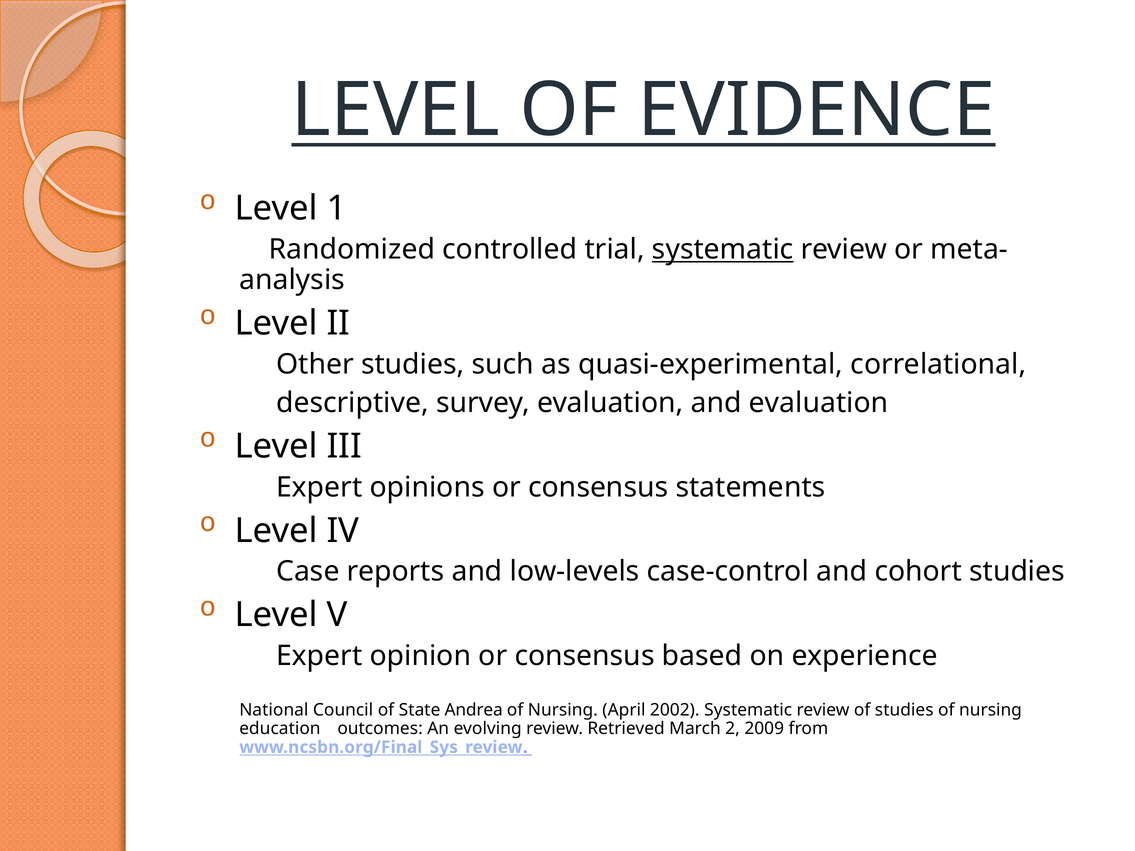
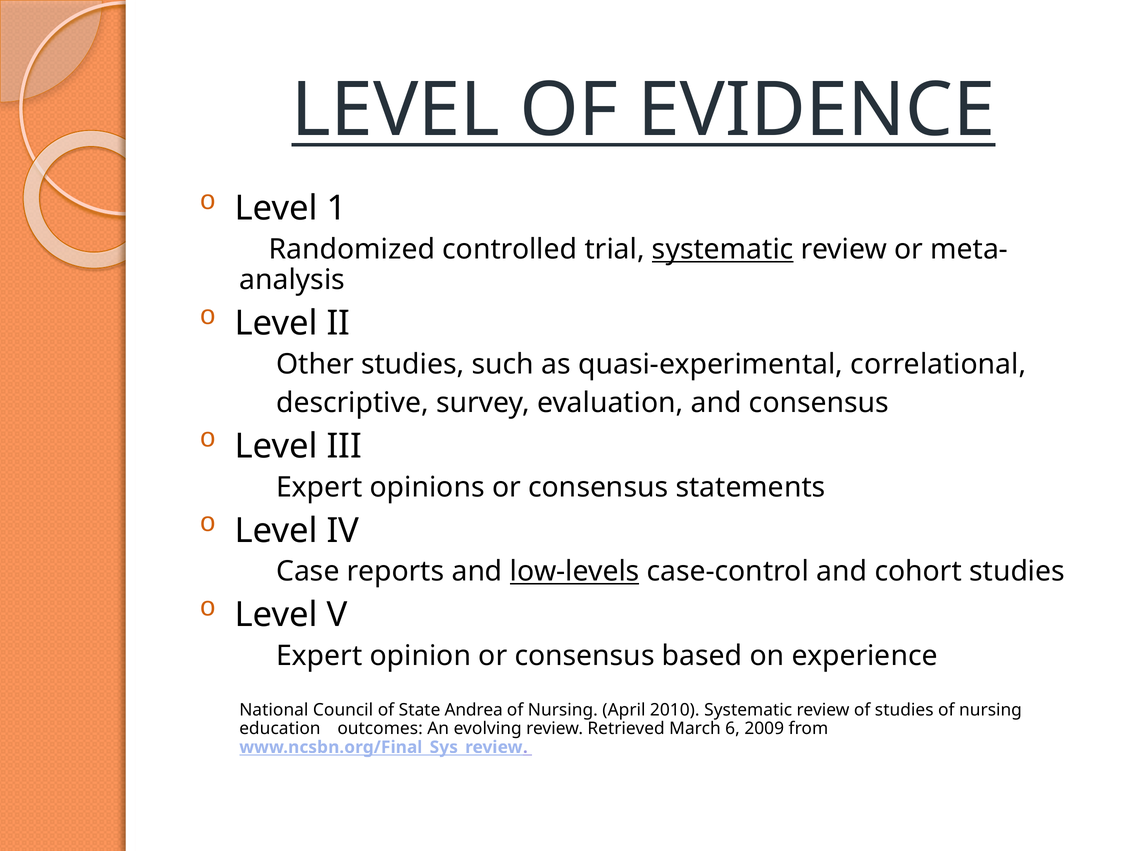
and evaluation: evaluation -> consensus
low-levels underline: none -> present
2002: 2002 -> 2010
2: 2 -> 6
